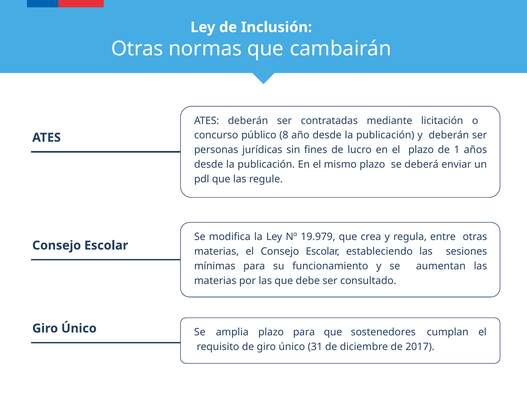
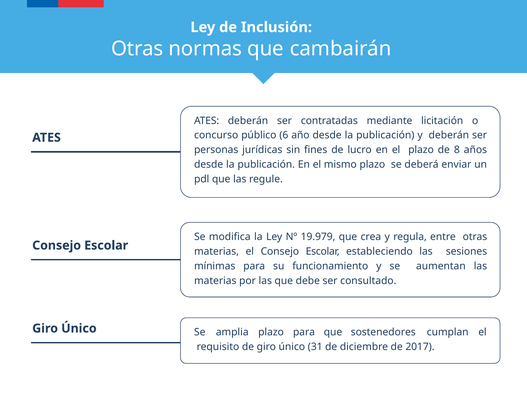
8: 8 -> 6
1: 1 -> 8
